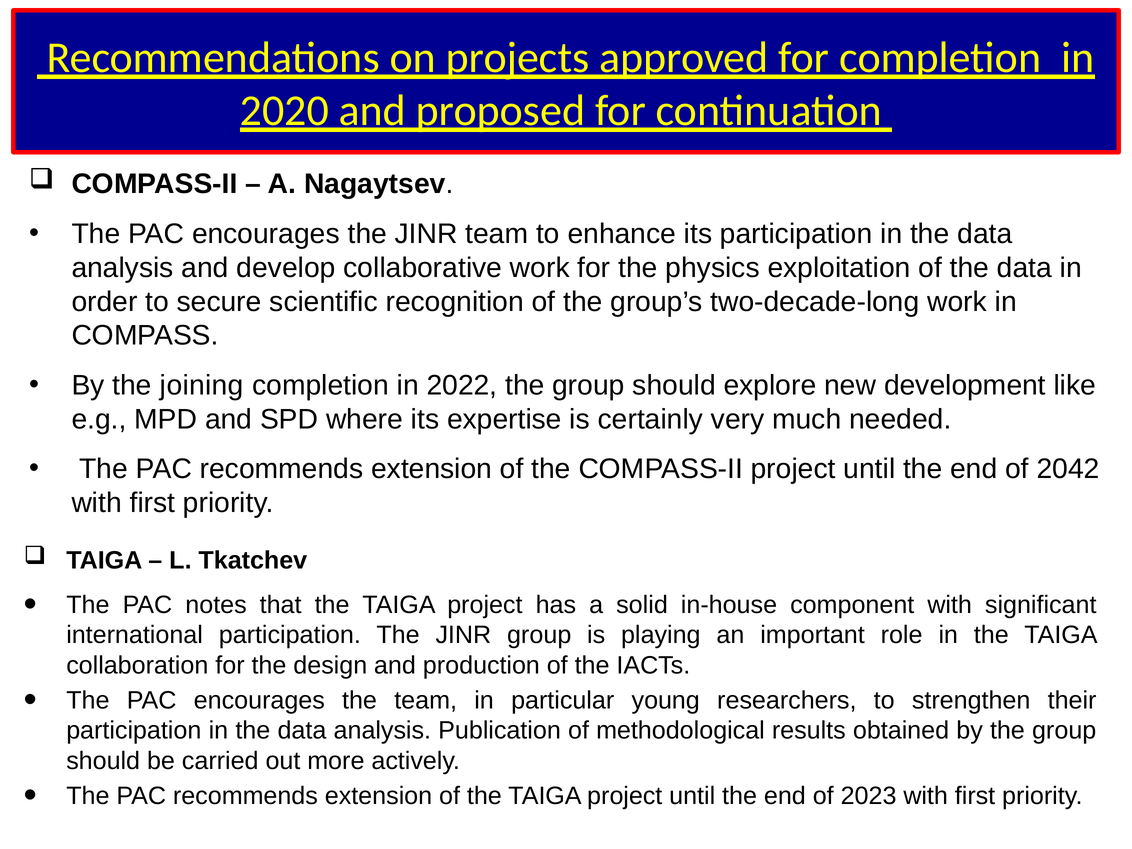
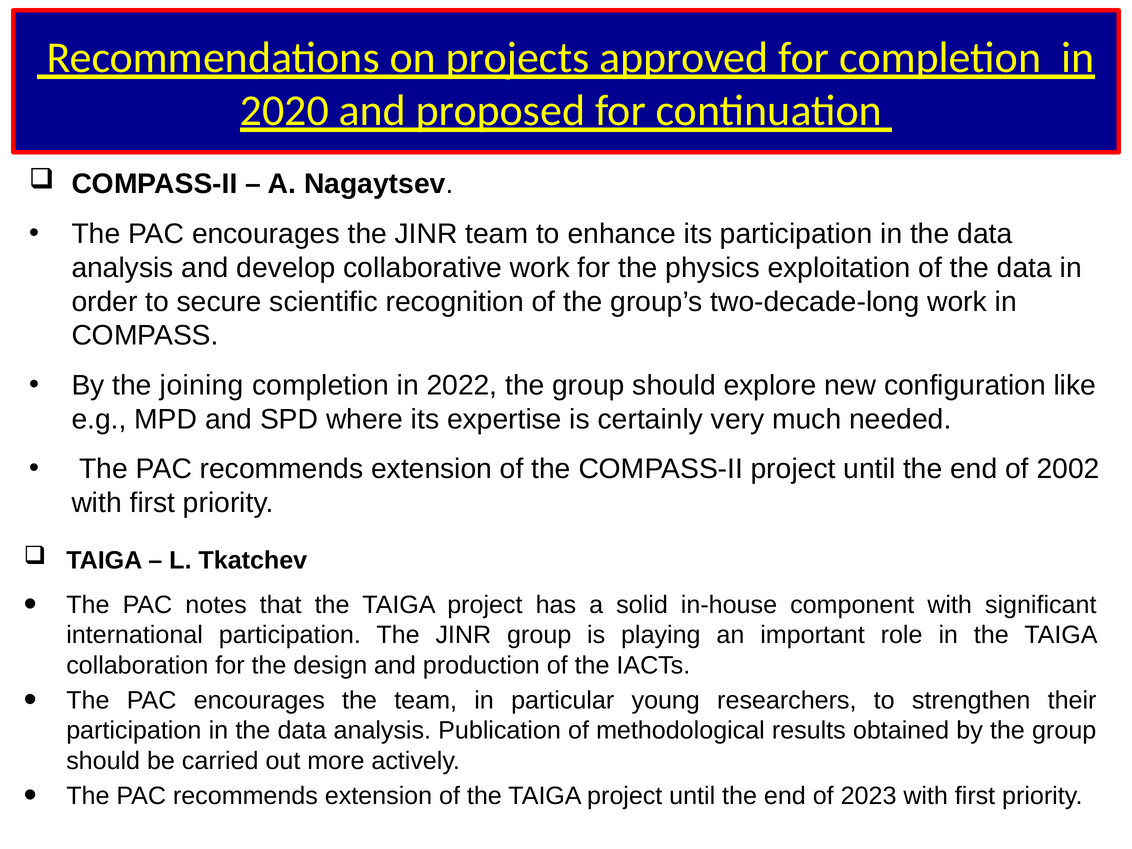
development: development -> configuration
2042: 2042 -> 2002
